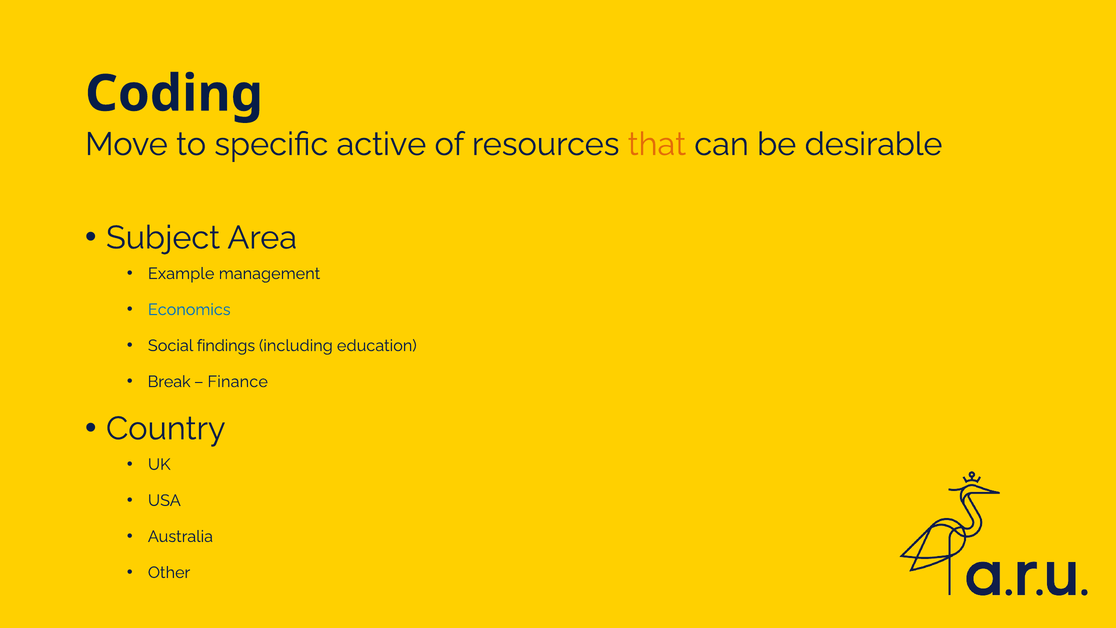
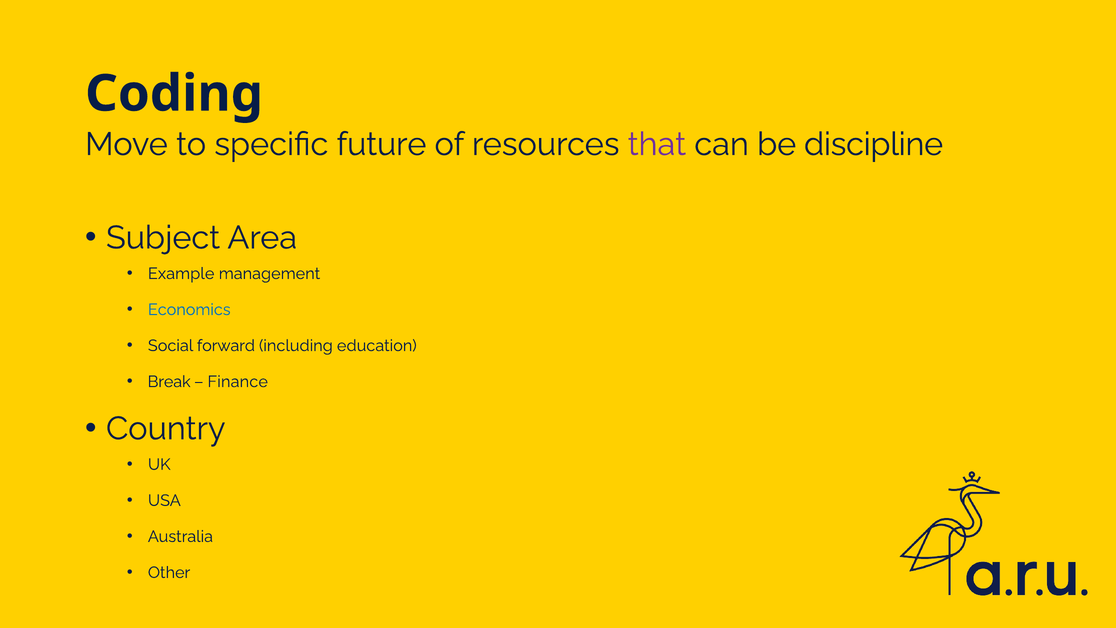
active: active -> future
that colour: orange -> purple
desirable: desirable -> discipline
findings: findings -> forward
